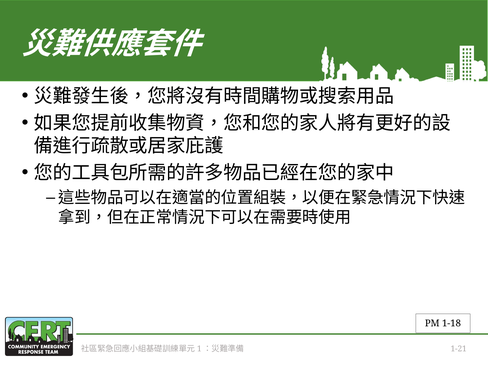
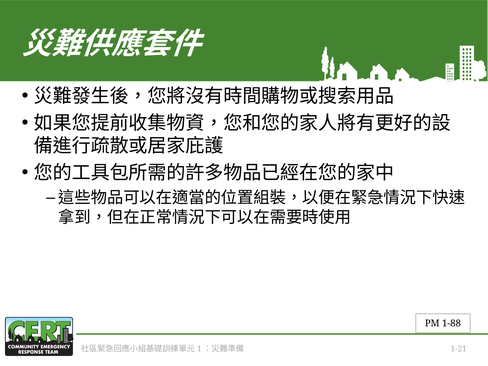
1-18: 1-18 -> 1-88
